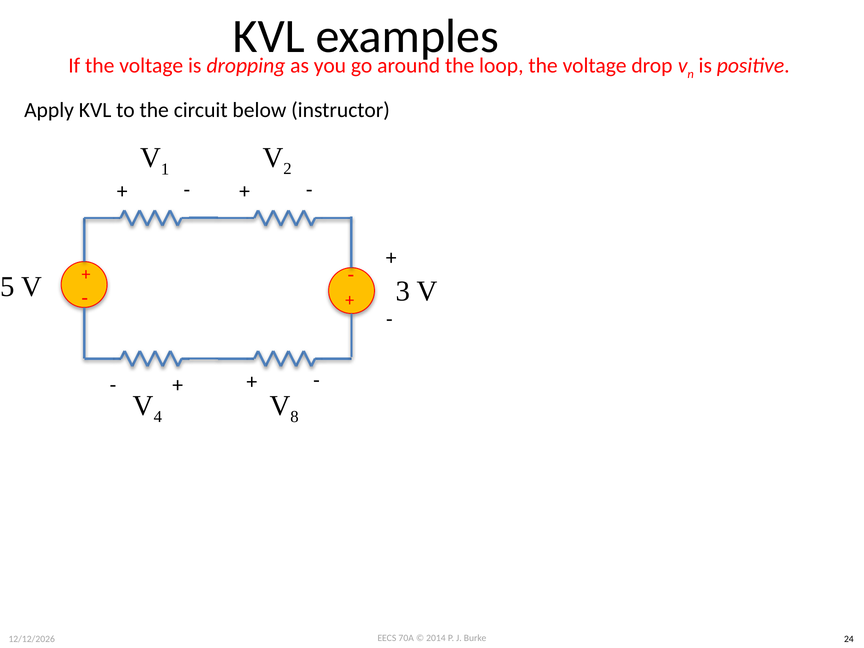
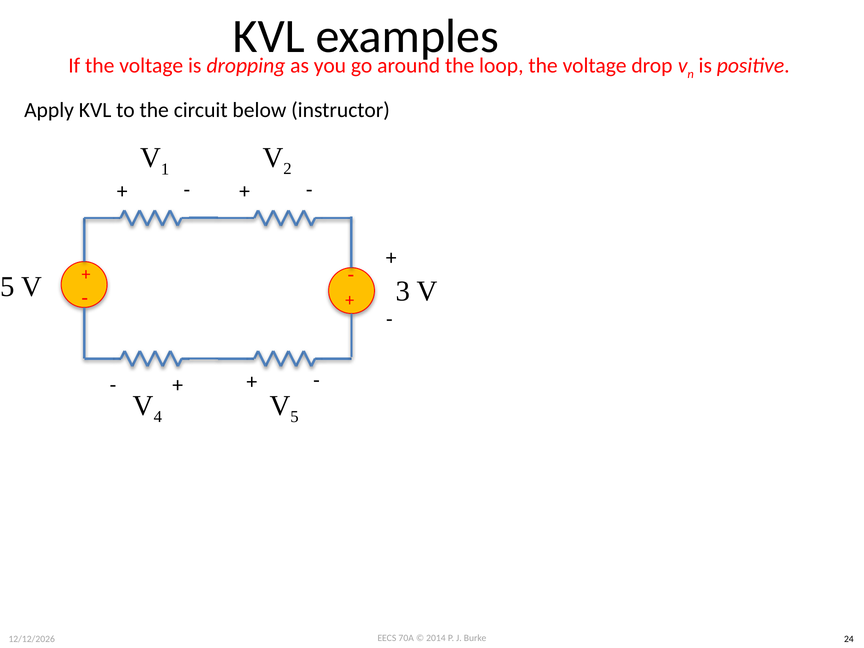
8 at (295, 417): 8 -> 5
